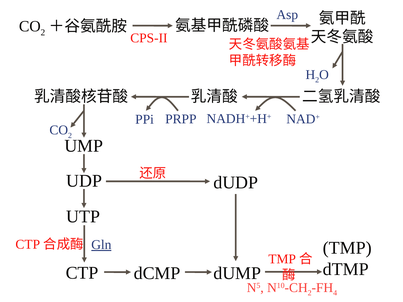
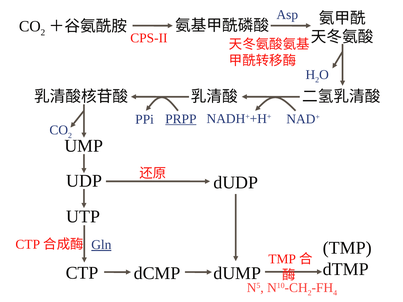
PRPP underline: none -> present
